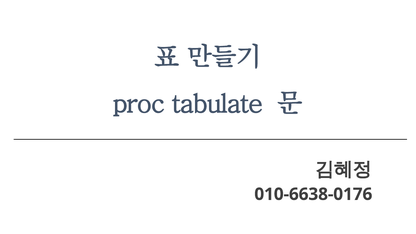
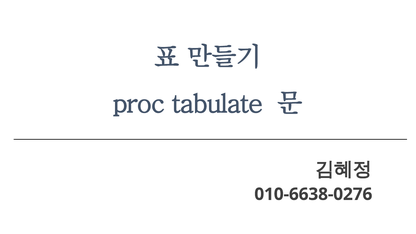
010-6638-0176: 010-6638-0176 -> 010-6638-0276
